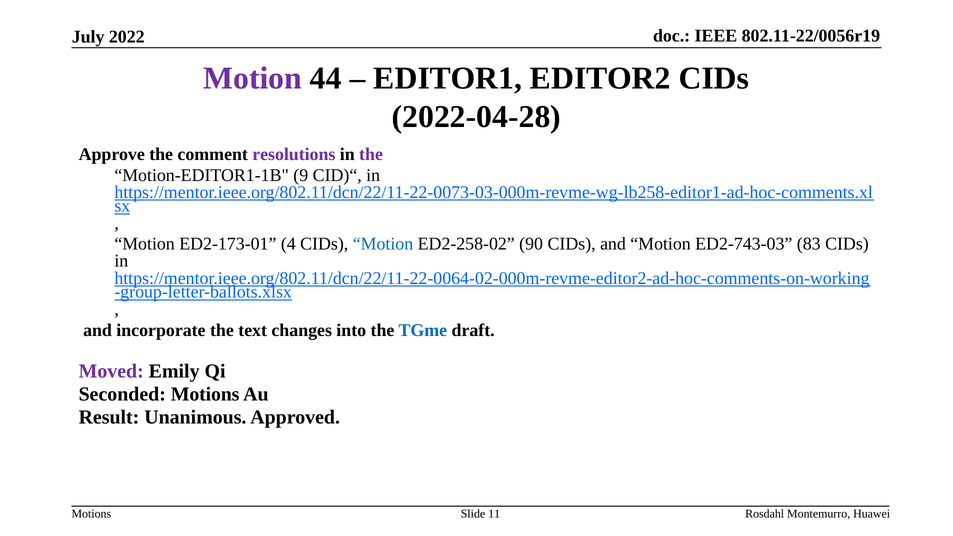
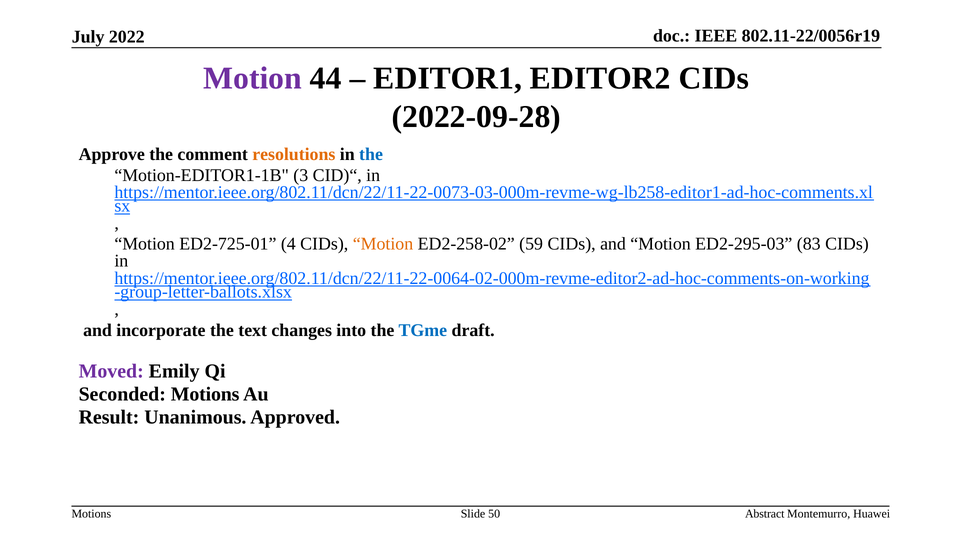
2022-04-28: 2022-04-28 -> 2022-09-28
resolutions colour: purple -> orange
the at (371, 154) colour: purple -> blue
9: 9 -> 3
ED2-173-01: ED2-173-01 -> ED2-725-01
Motion at (383, 244) colour: blue -> orange
90: 90 -> 59
ED2-743-03: ED2-743-03 -> ED2-295-03
11: 11 -> 50
Rosdahl: Rosdahl -> Abstract
